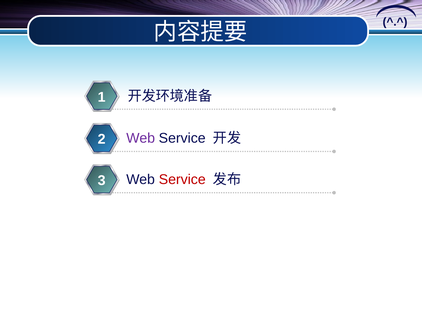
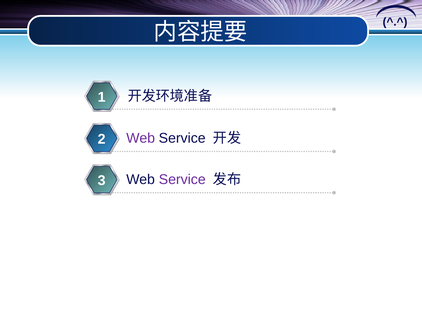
Service at (182, 179) colour: red -> purple
